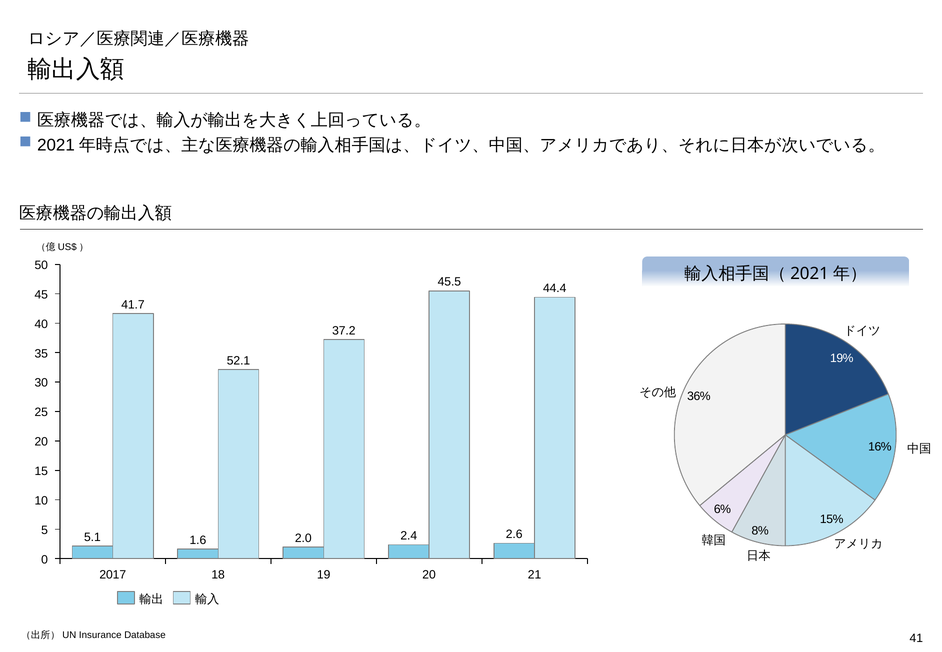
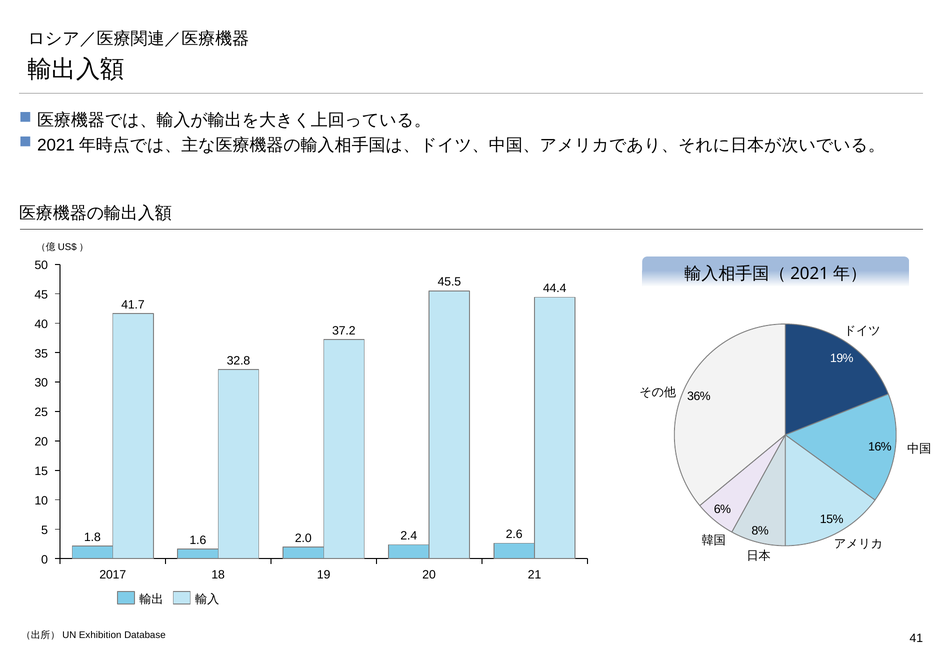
52.1: 52.1 -> 32.8
5.1: 5.1 -> 1.8
Insurance: Insurance -> Exhibition
